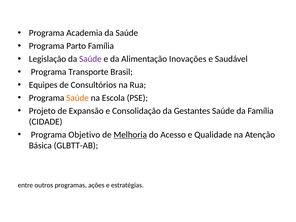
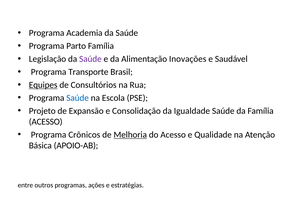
Equipes underline: none -> present
Saúde at (78, 98) colour: orange -> blue
Gestantes: Gestantes -> Igualdade
CIDADE at (46, 122): CIDADE -> ACESSO
Objetivo: Objetivo -> Crônicos
GLBTT-AB: GLBTT-AB -> APOIO-AB
